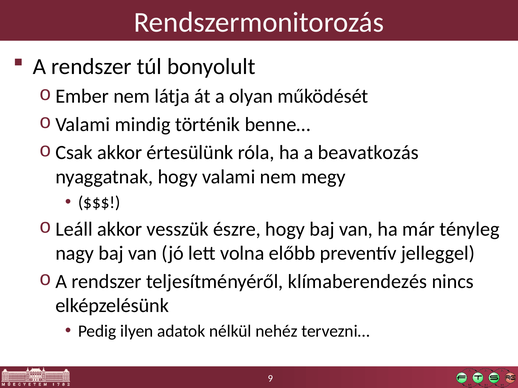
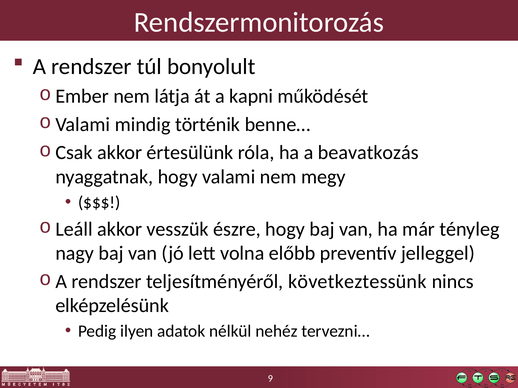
olyan: olyan -> kapni
klímaberendezés: klímaberendezés -> következtessünk
